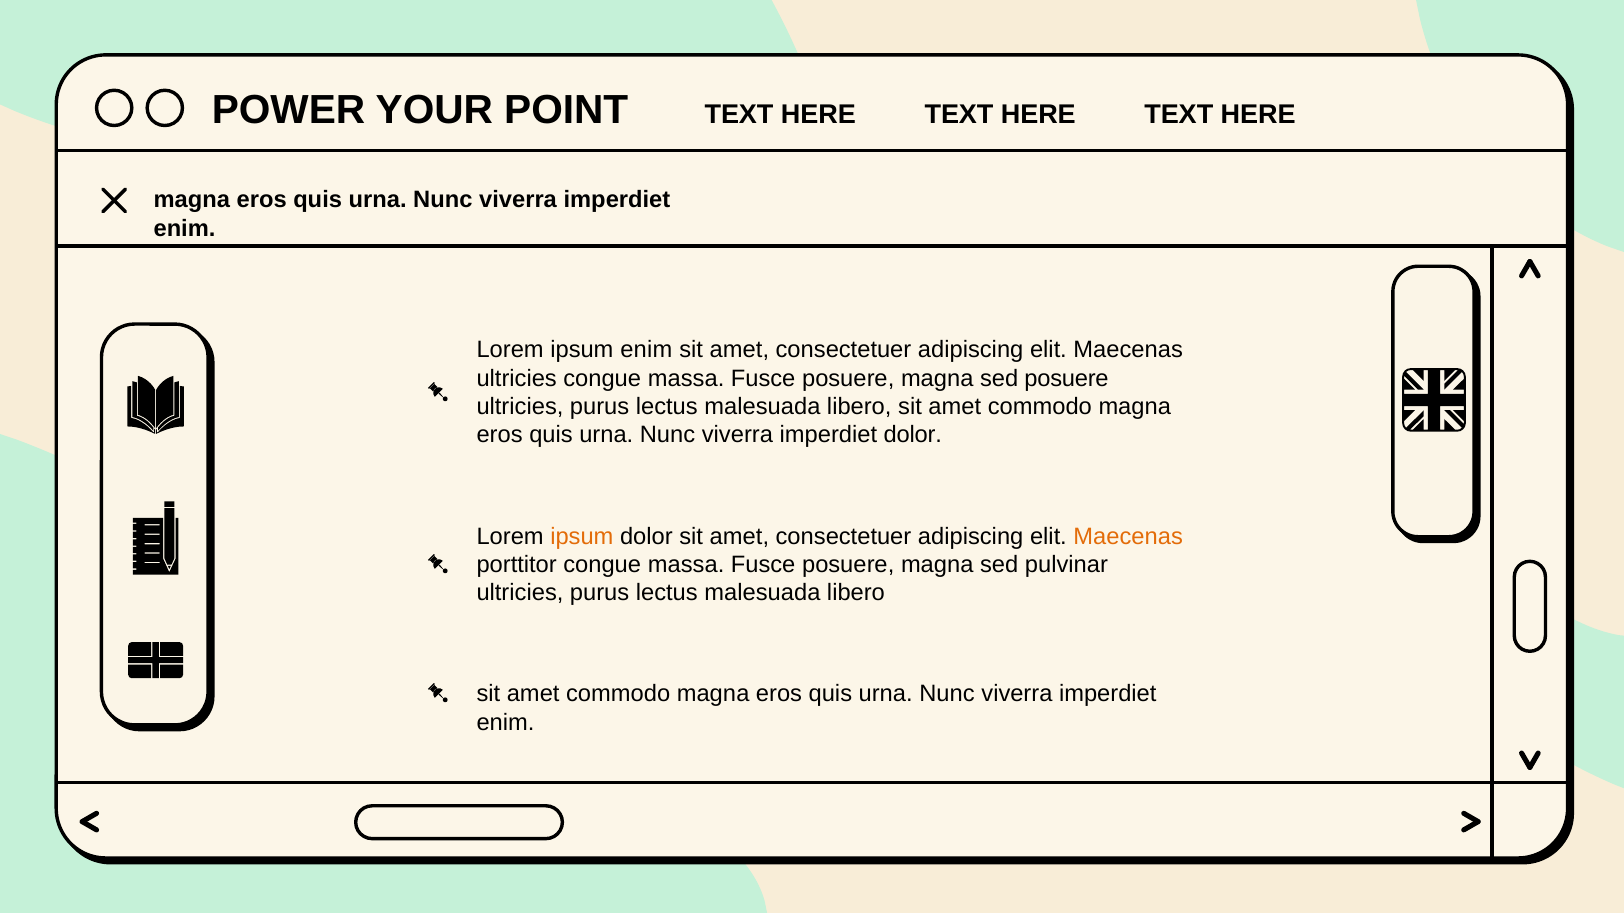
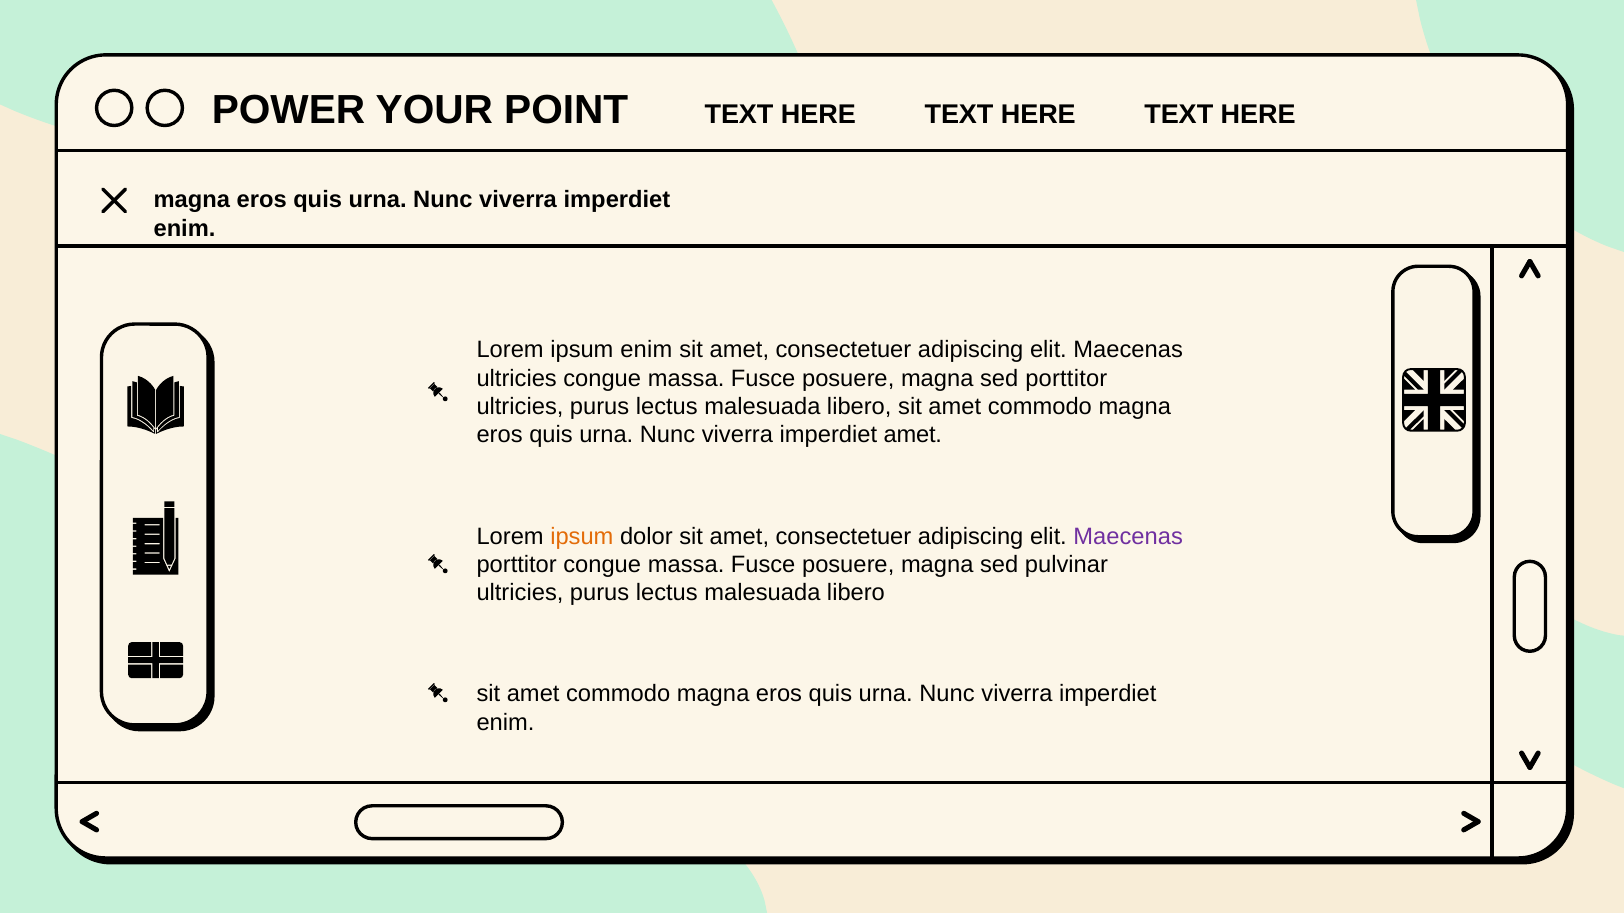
sed posuere: posuere -> porttitor
imperdiet dolor: dolor -> amet
Maecenas at (1128, 537) colour: orange -> purple
